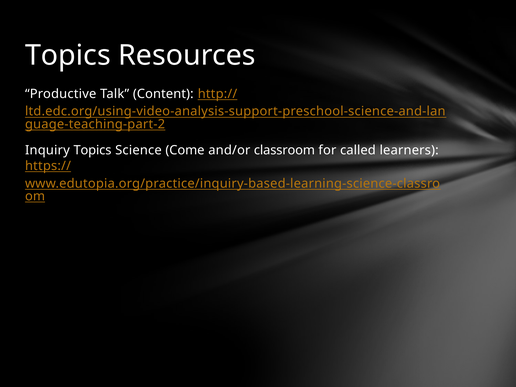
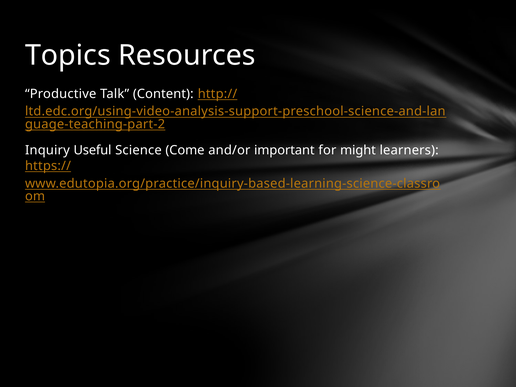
Inquiry Topics: Topics -> Useful
classroom: classroom -> important
called: called -> might
